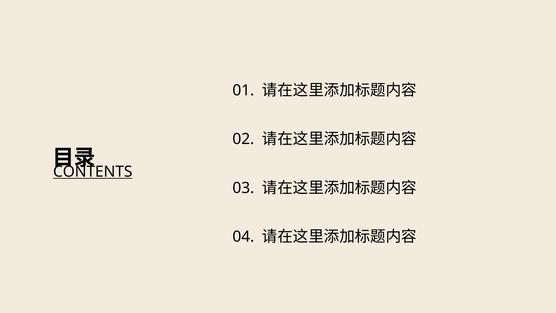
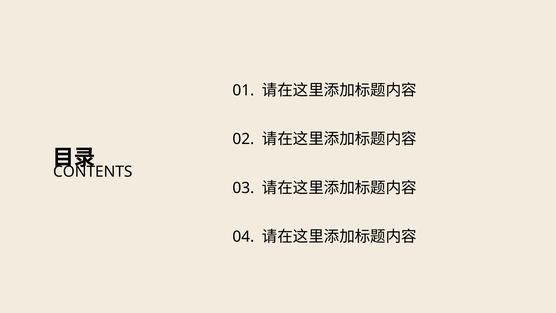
CONTENTS underline: present -> none
